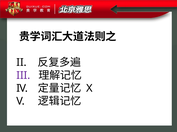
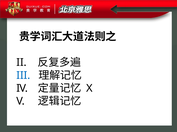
III colour: purple -> blue
